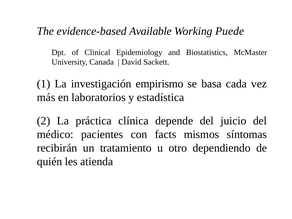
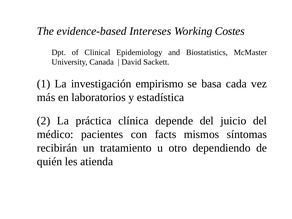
Available: Available -> Intereses
Puede: Puede -> Costes
